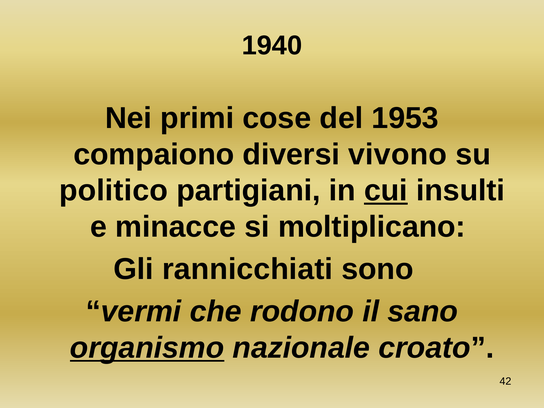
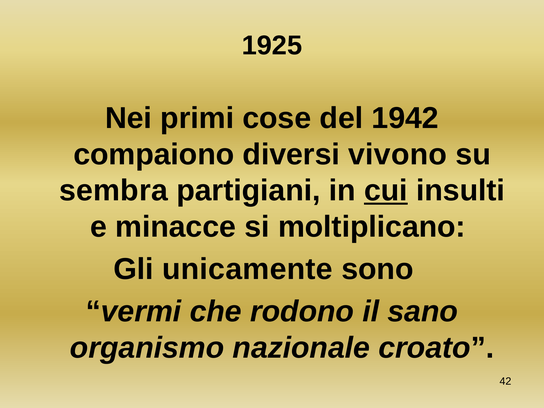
1940: 1940 -> 1925
1953: 1953 -> 1942
politico: politico -> sembra
rannicchiati: rannicchiati -> unicamente
organismo underline: present -> none
